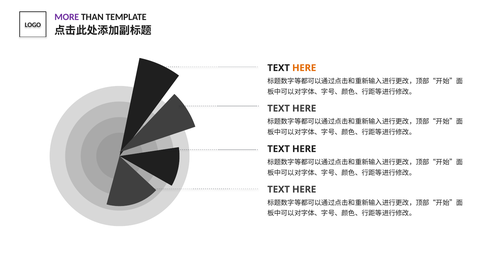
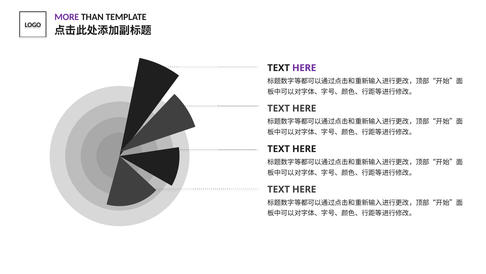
HERE at (304, 68) colour: orange -> purple
